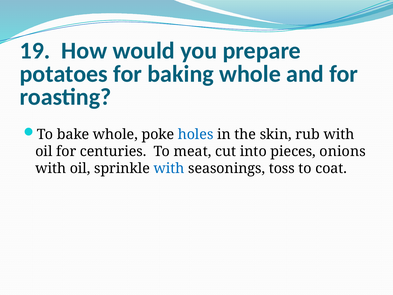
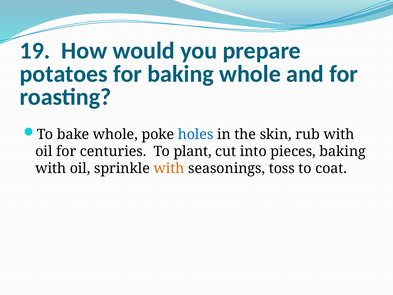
meat: meat -> plant
pieces onions: onions -> baking
with at (169, 168) colour: blue -> orange
